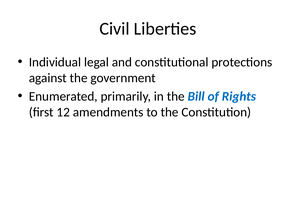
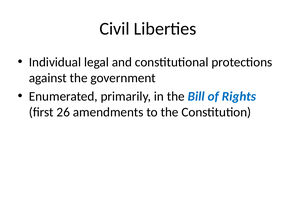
12: 12 -> 26
